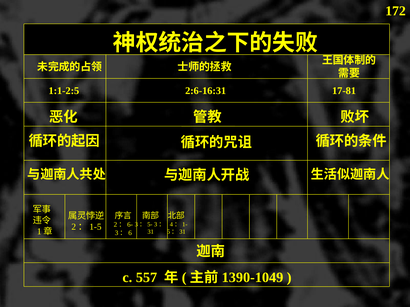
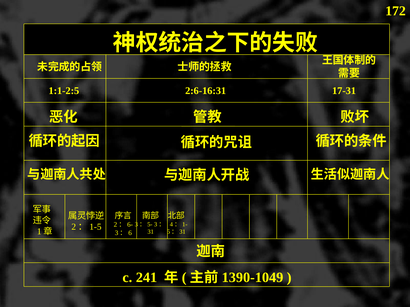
17-81: 17-81 -> 17-31
557: 557 -> 241
